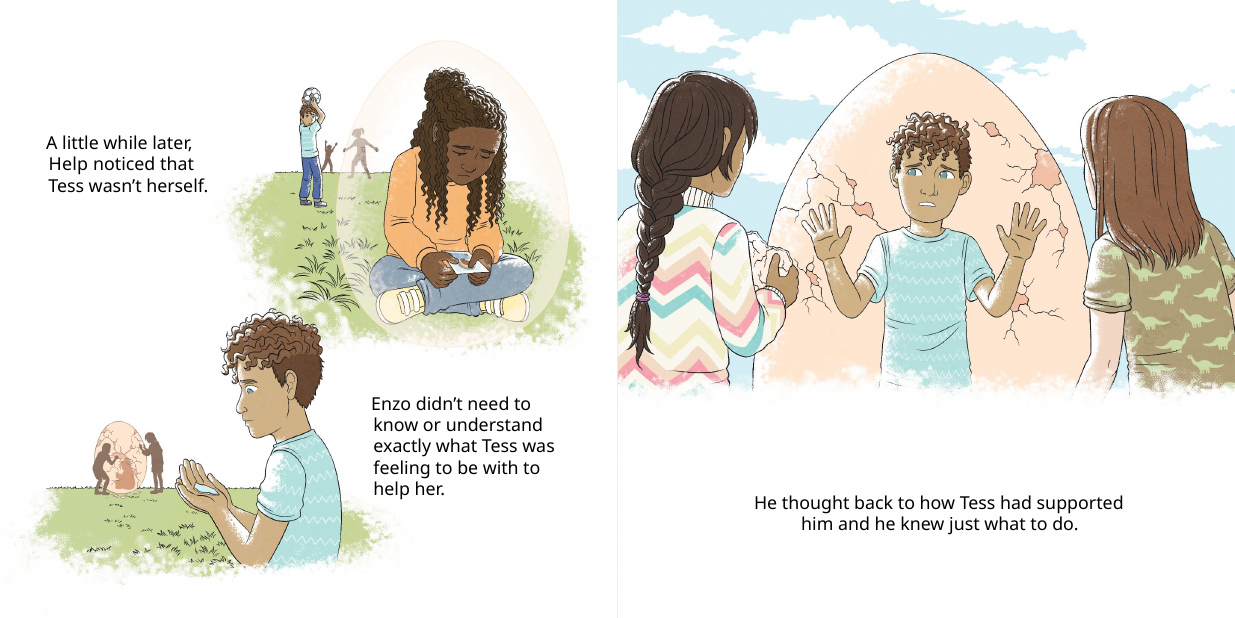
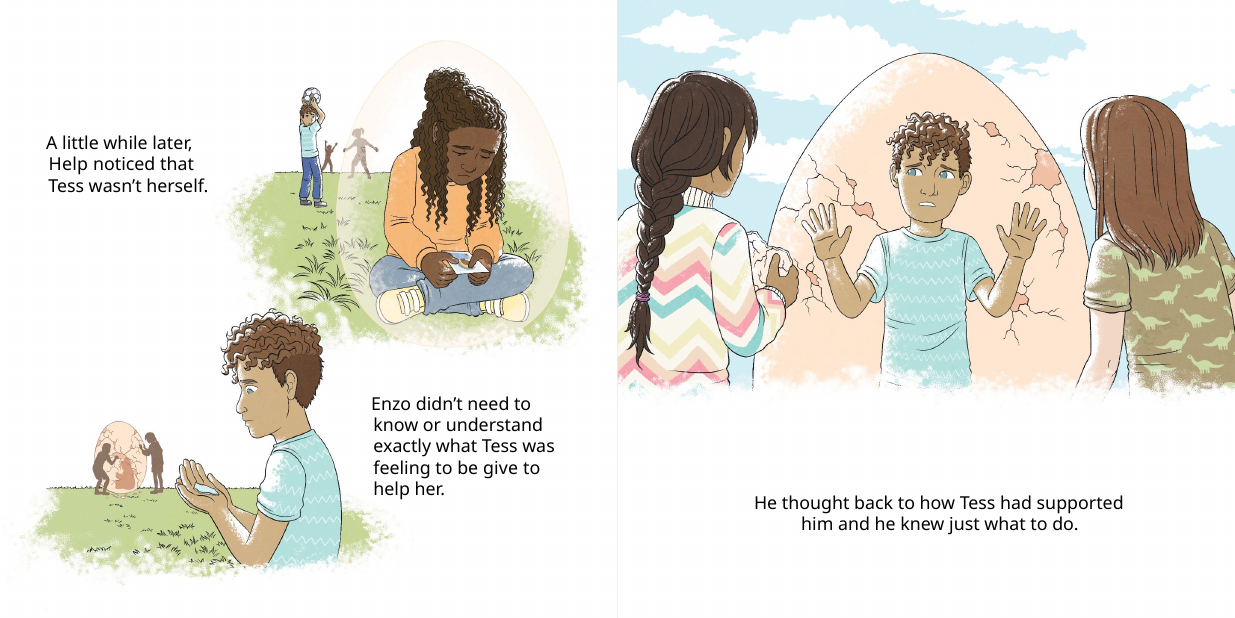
with: with -> give
